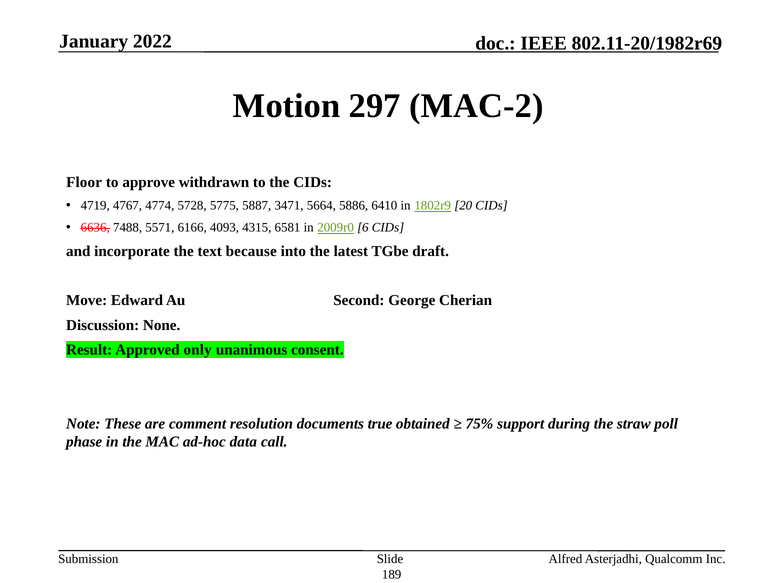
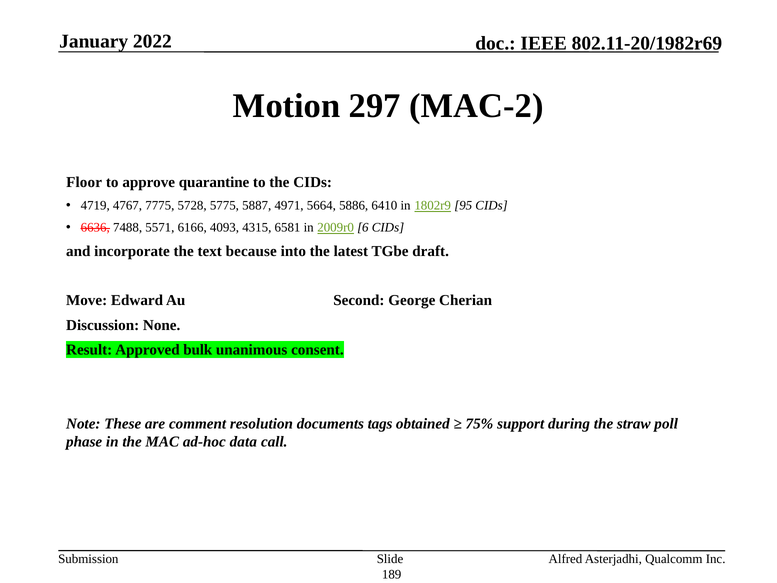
withdrawn: withdrawn -> quarantine
4774: 4774 -> 7775
3471: 3471 -> 4971
20: 20 -> 95
only: only -> bulk
true: true -> tags
